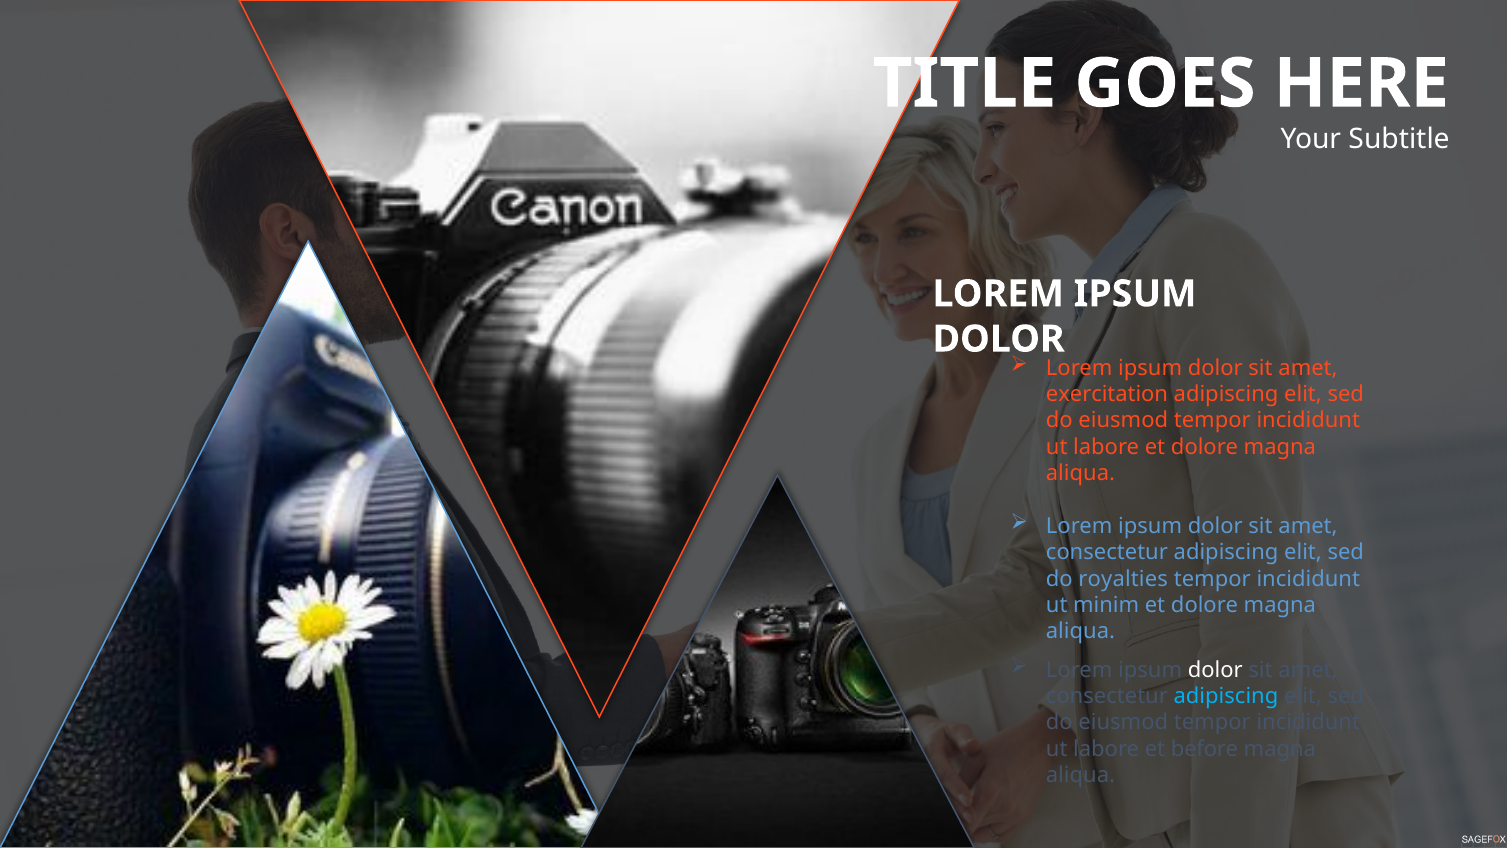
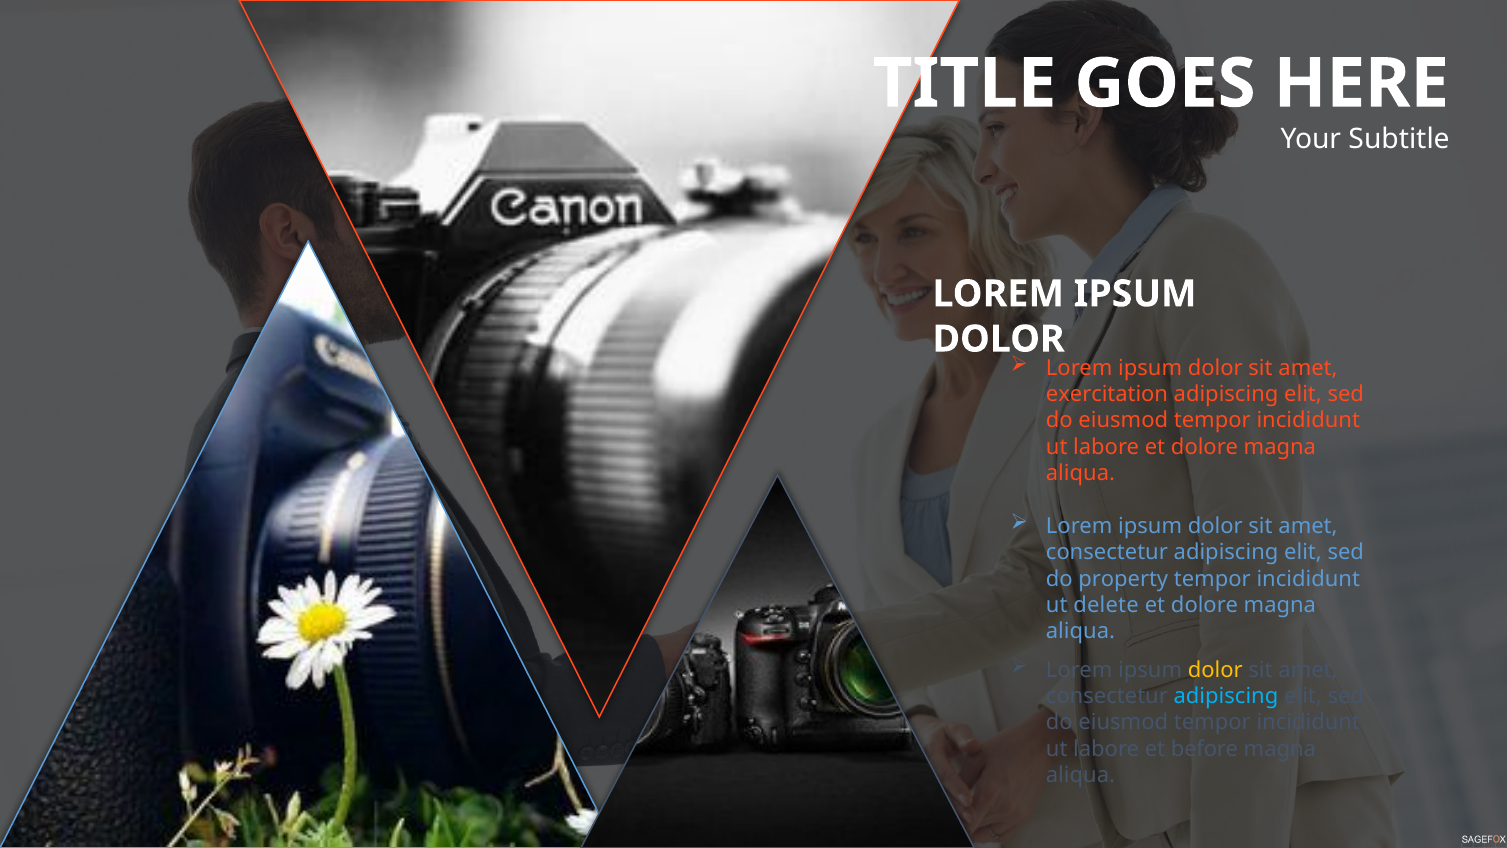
royalties: royalties -> property
minim: minim -> delete
dolor at (1215, 670) colour: white -> yellow
